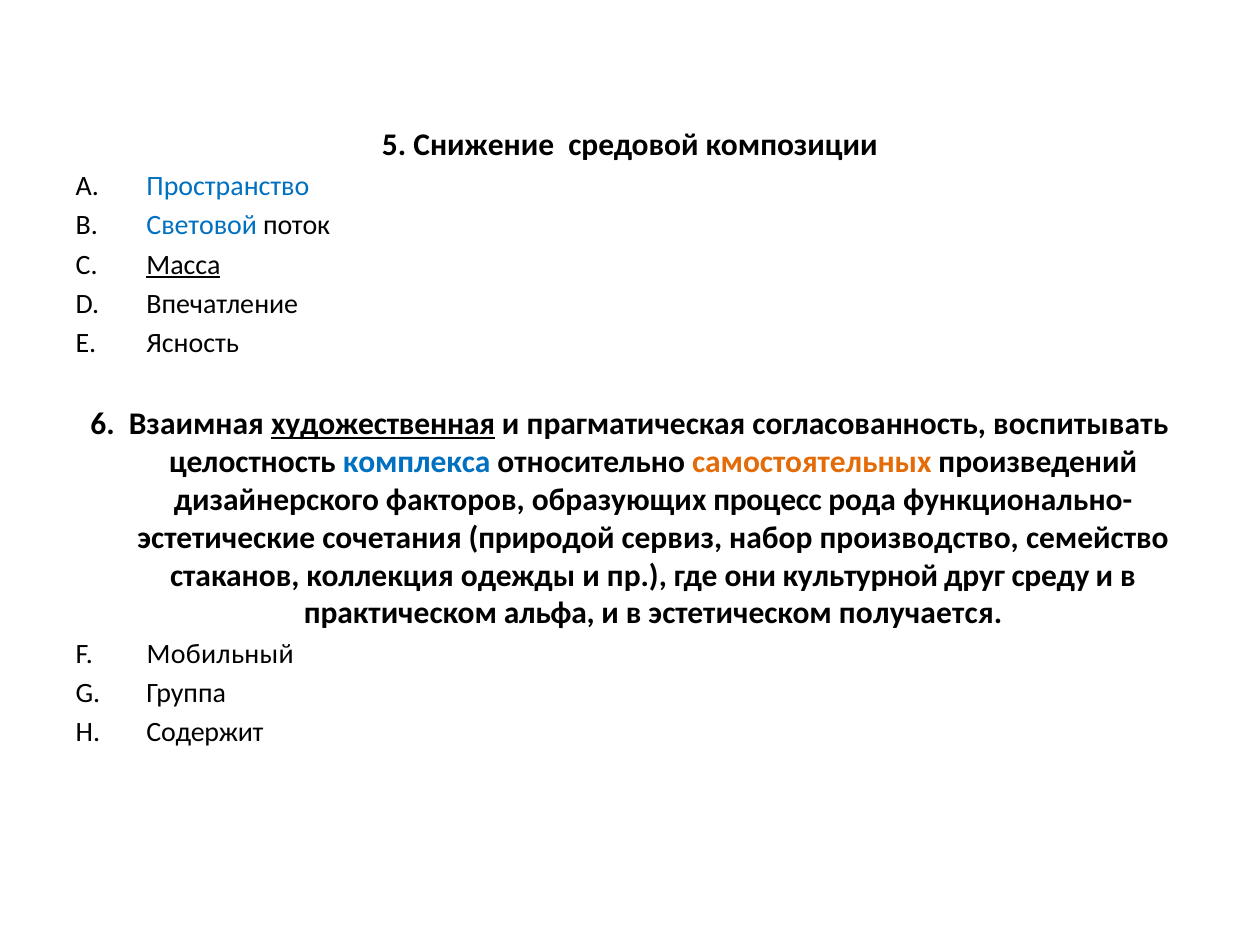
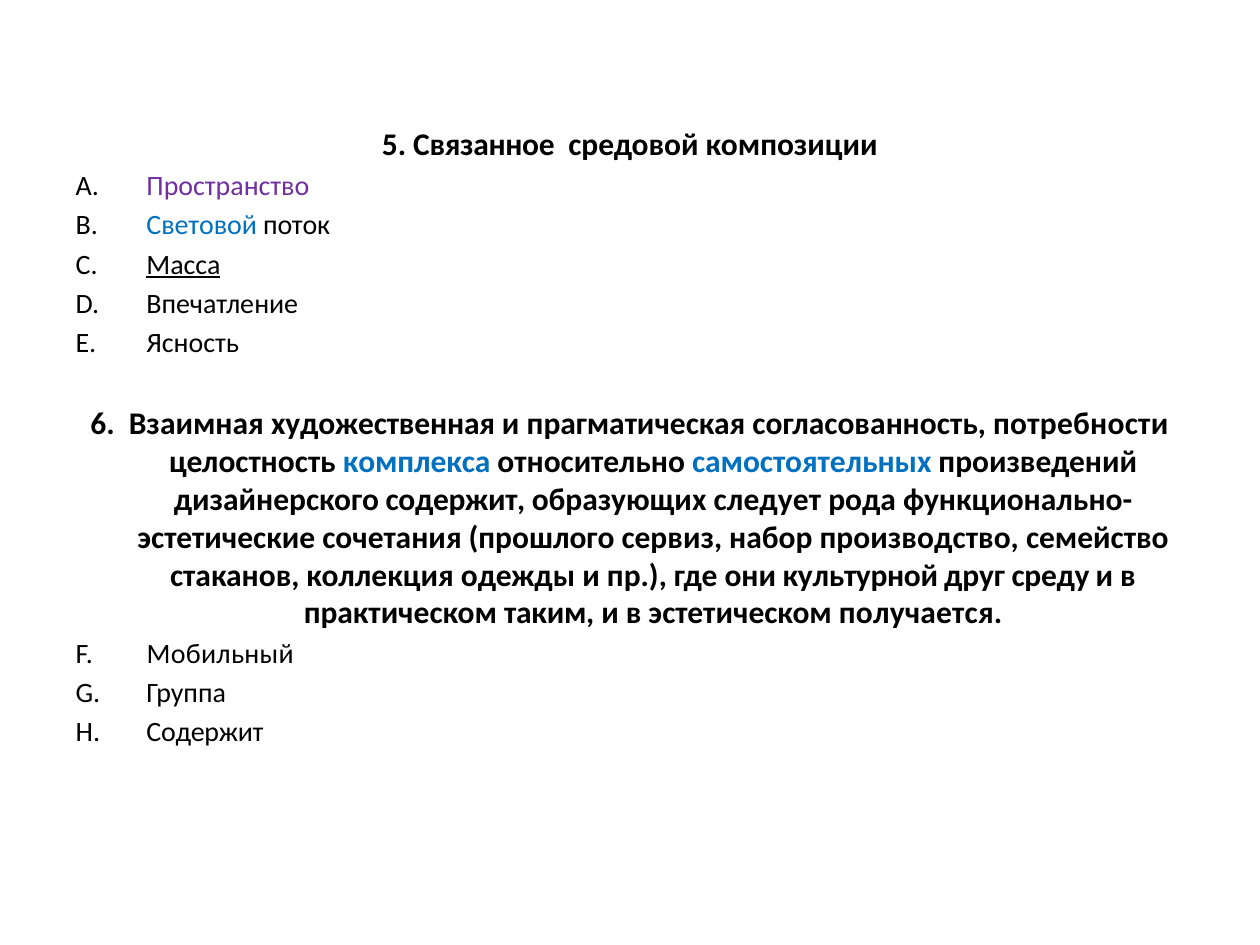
Снижение: Снижение -> Связанное
Пространство colour: blue -> purple
художественная underline: present -> none
воспитывать: воспитывать -> потребности
самостоятельных colour: orange -> blue
дизайнерского факторов: факторов -> содержит
процесс: процесс -> следует
природой: природой -> прошлого
альфа: альфа -> таким
